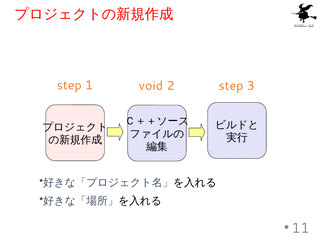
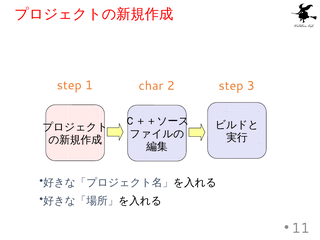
void: void -> char
